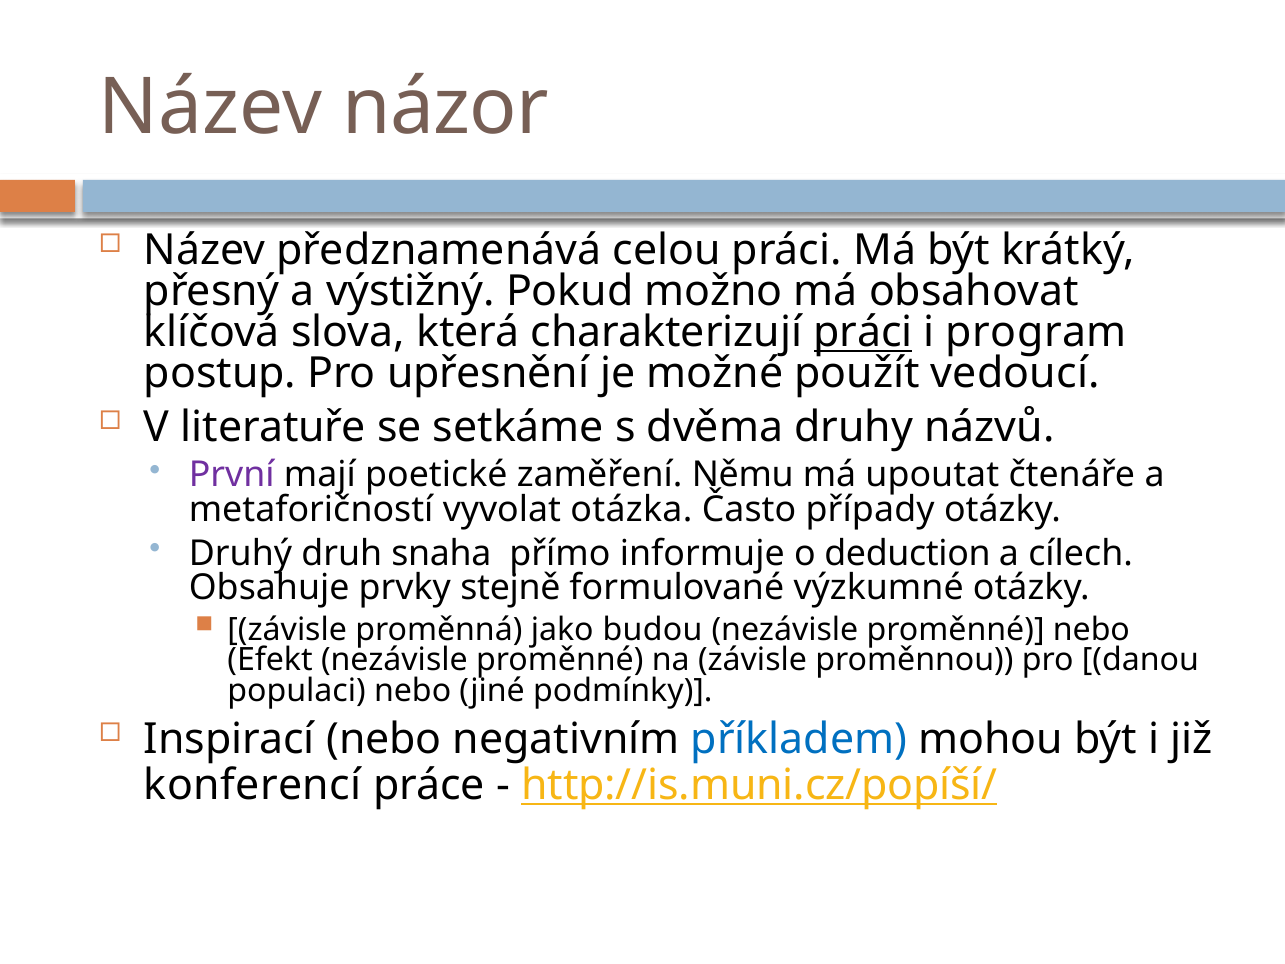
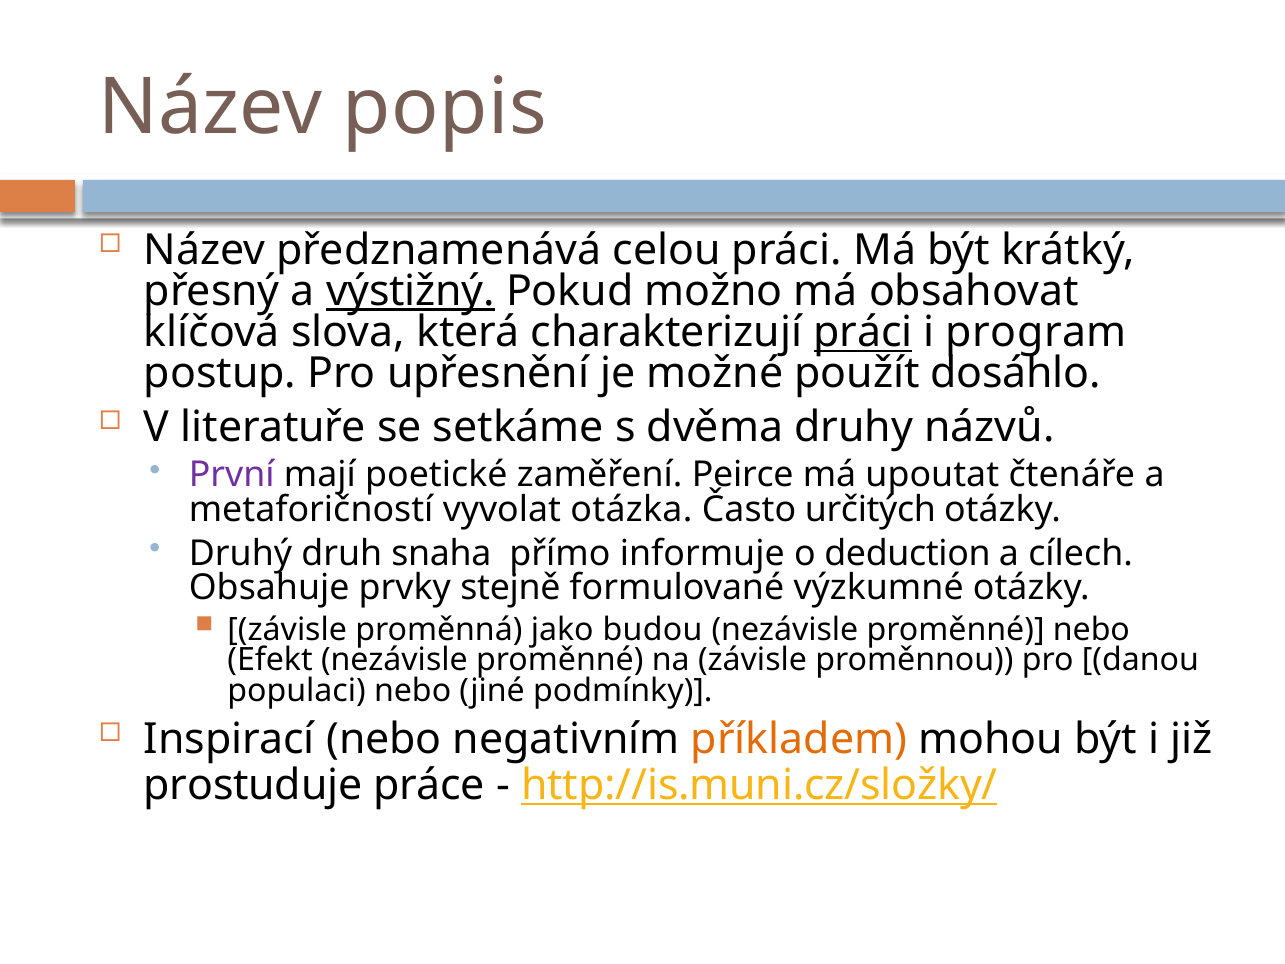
názor: názor -> popis
výstižný underline: none -> present
vedoucí: vedoucí -> dosáhlo
Němu: Němu -> Peirce
případy: případy -> určitých
příkladem colour: blue -> orange
konferencí: konferencí -> prostuduje
http://is.muni.cz/popíší/: http://is.muni.cz/popíší/ -> http://is.muni.cz/složky/
